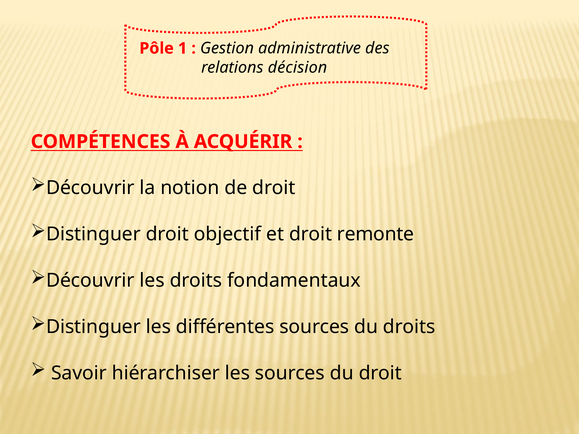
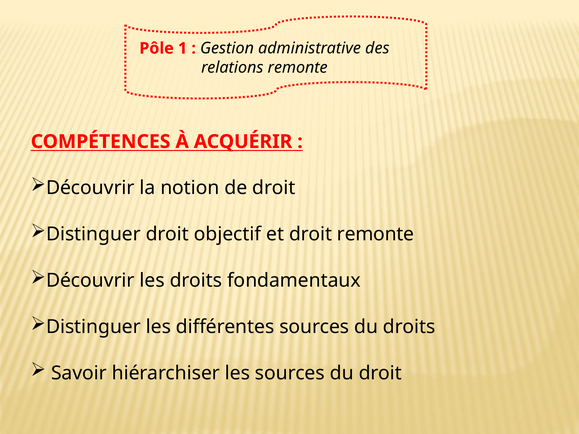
relations décision: décision -> remonte
